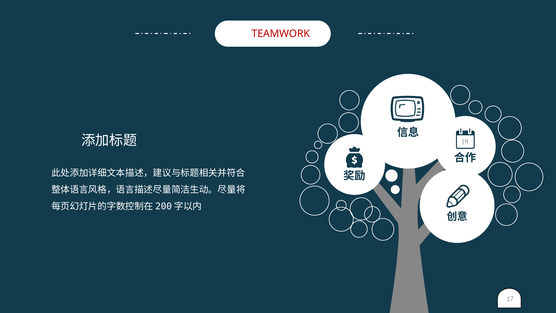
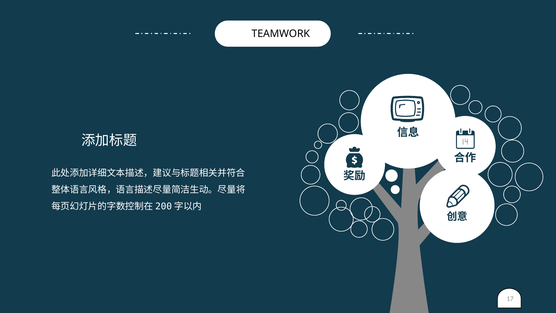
TEAMWORK colour: red -> black
